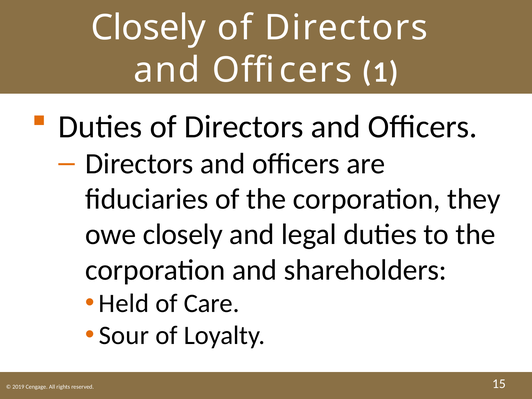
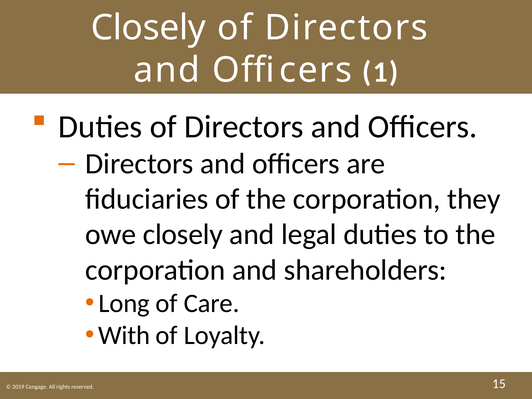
Held: Held -> Long
Sour: Sour -> With
